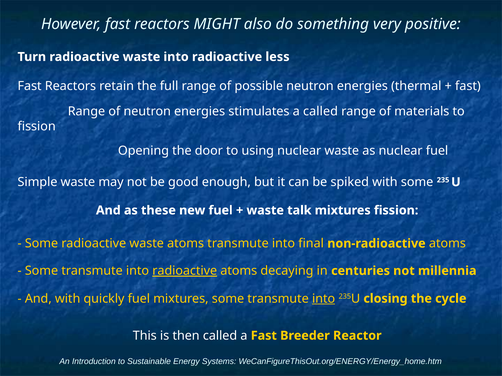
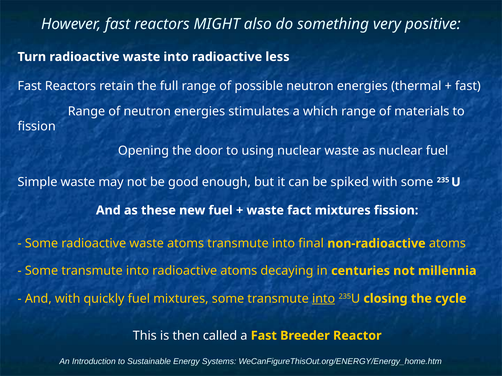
a called: called -> which
talk: talk -> fact
radioactive at (185, 271) underline: present -> none
